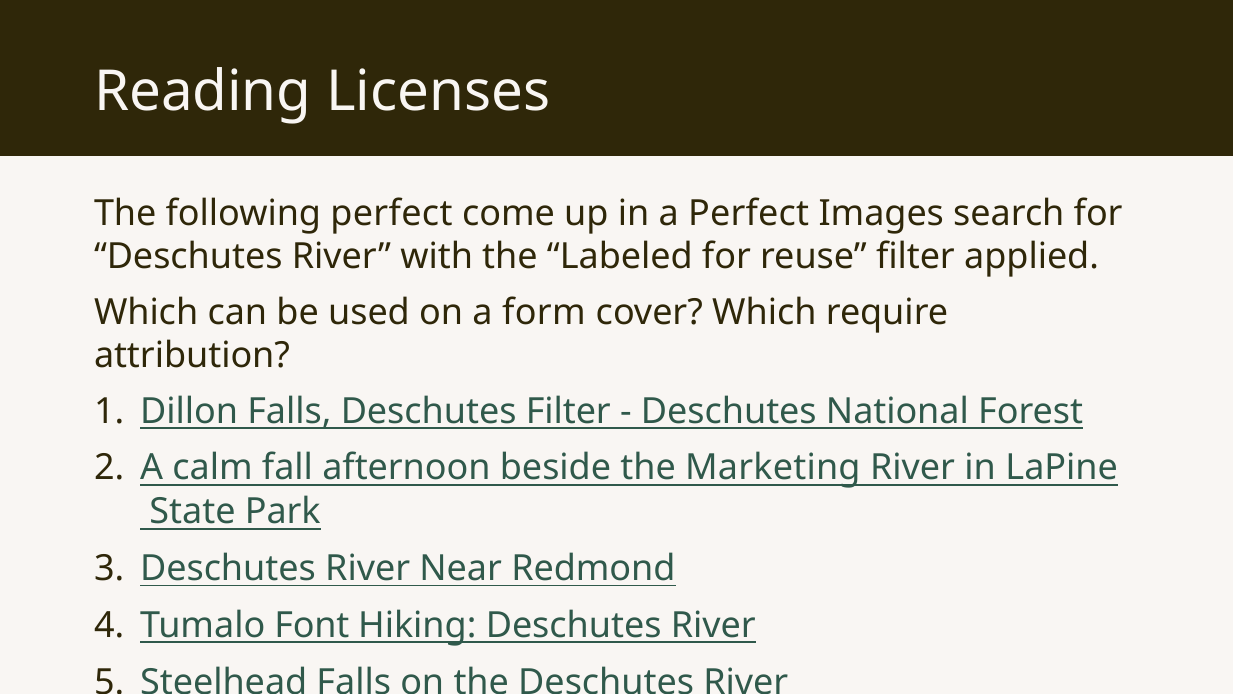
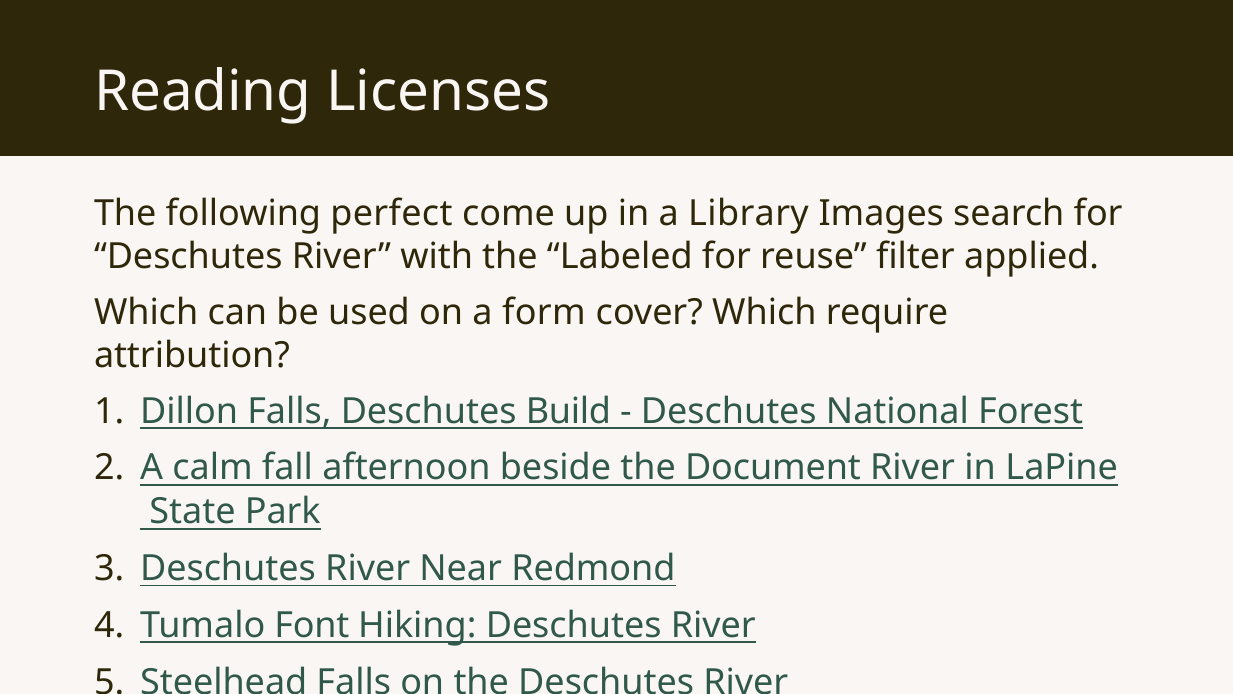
a Perfect: Perfect -> Library
Deschutes Filter: Filter -> Build
Marketing: Marketing -> Document
